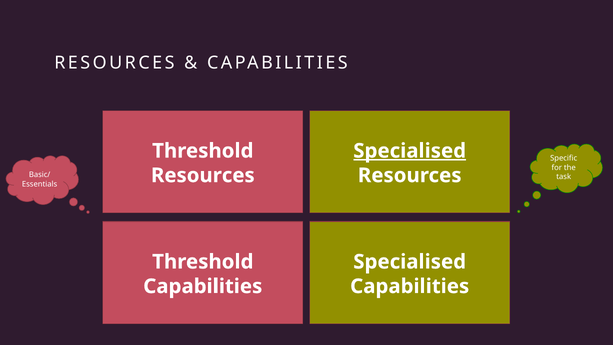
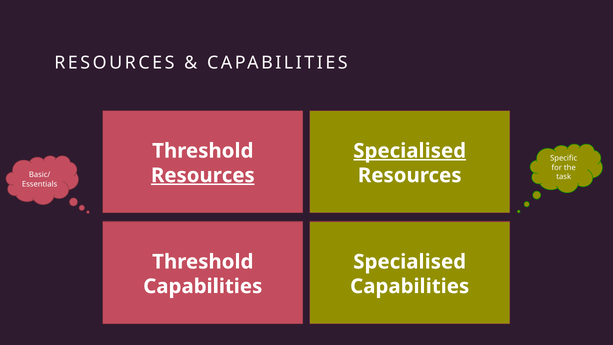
Resources at (203, 175) underline: none -> present
